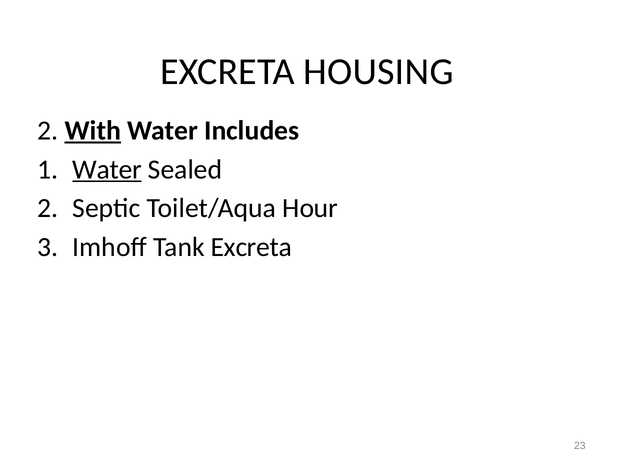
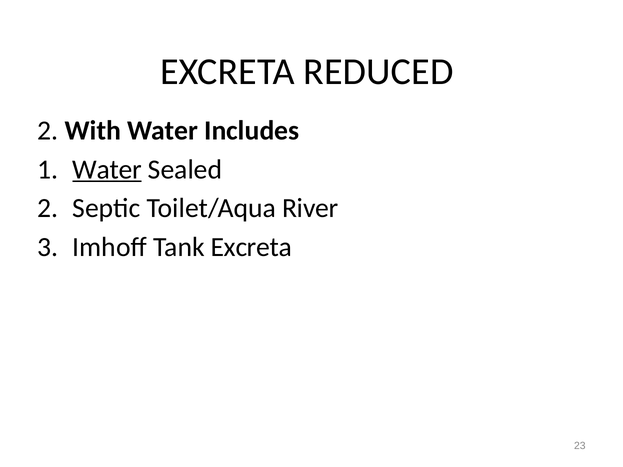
HOUSING: HOUSING -> REDUCED
With underline: present -> none
Hour: Hour -> River
